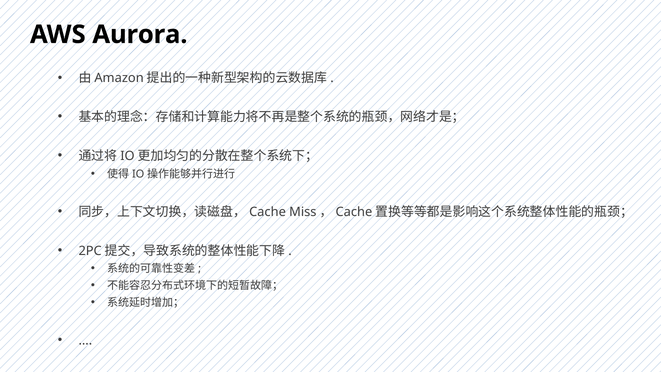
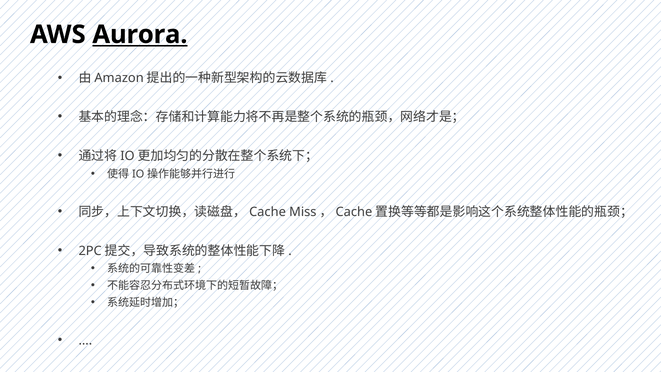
Aurora underline: none -> present
